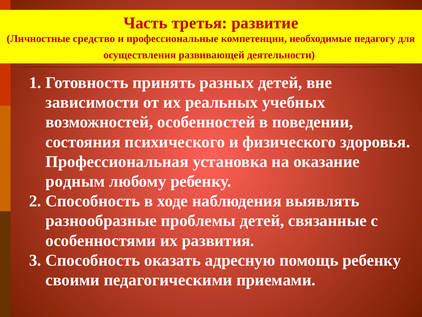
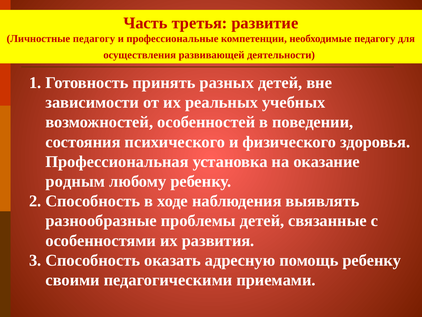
Личностные средство: средство -> педагогу
